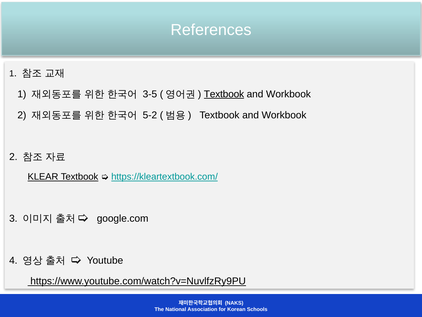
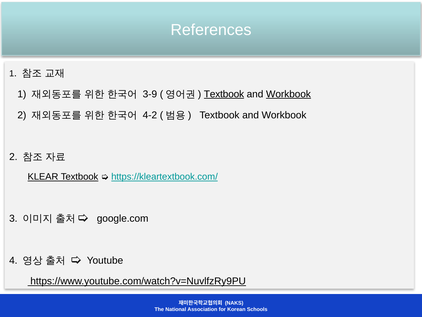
3-5: 3-5 -> 3-9
Workbook at (288, 94) underline: none -> present
5-2: 5-2 -> 4-2
